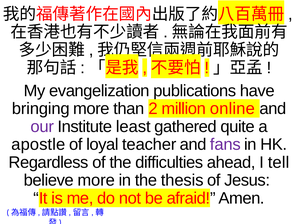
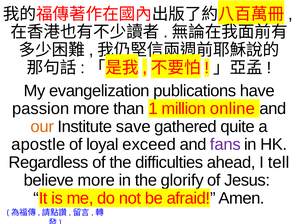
bringing: bringing -> passion
2: 2 -> 1
our colour: purple -> orange
least: least -> save
teacher: teacher -> exceed
thesis: thesis -> glorify
